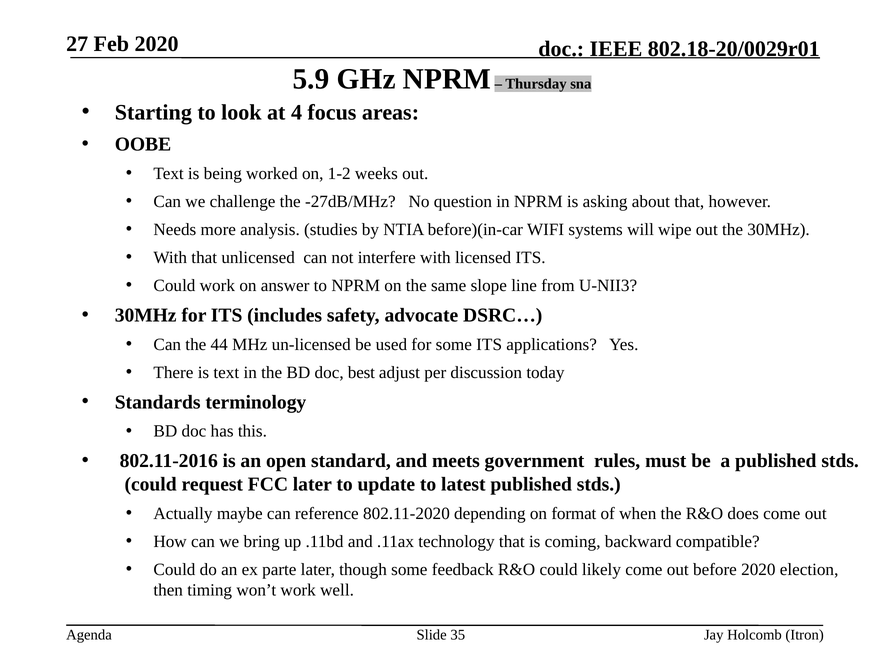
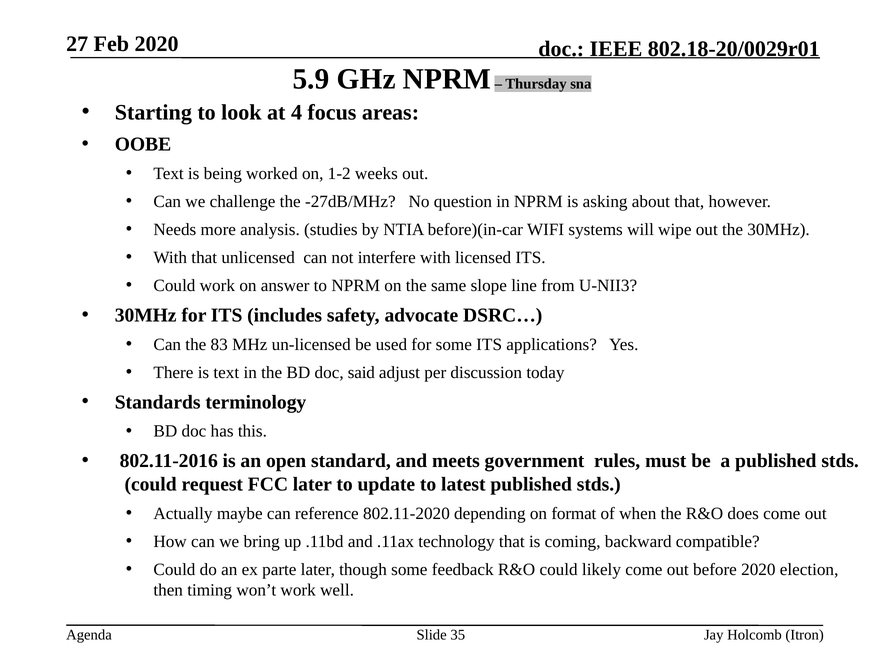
44: 44 -> 83
best: best -> said
